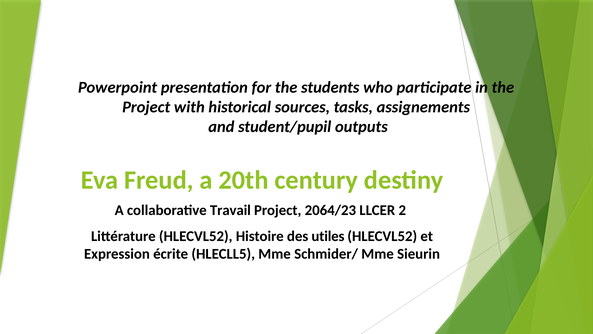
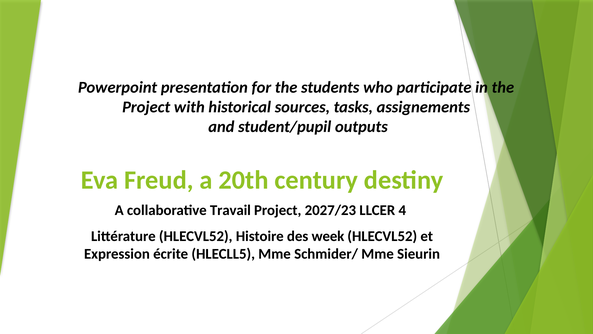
2064/23: 2064/23 -> 2027/23
2: 2 -> 4
utiles: utiles -> week
